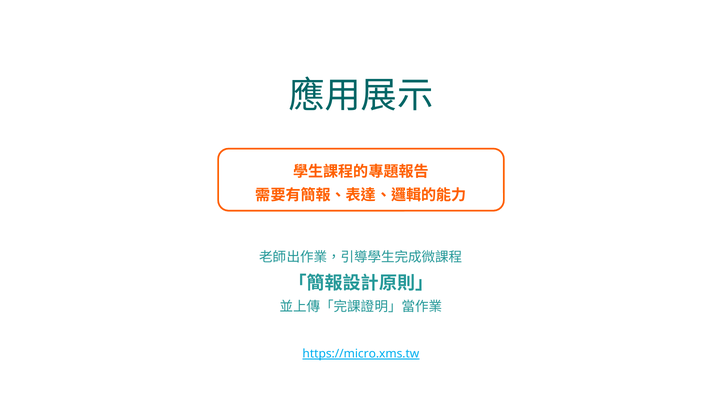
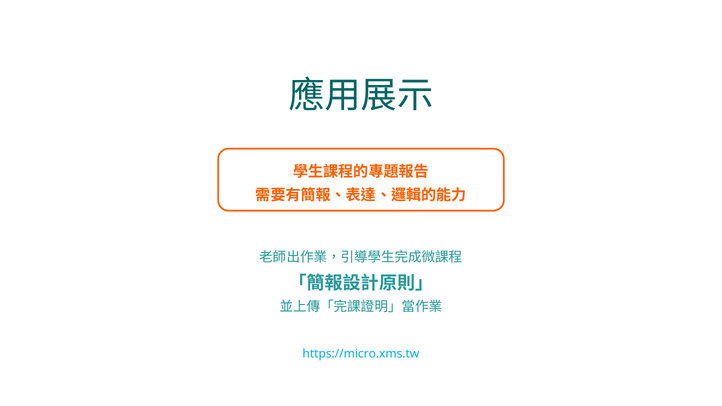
https://micro.xms.tw underline: present -> none
